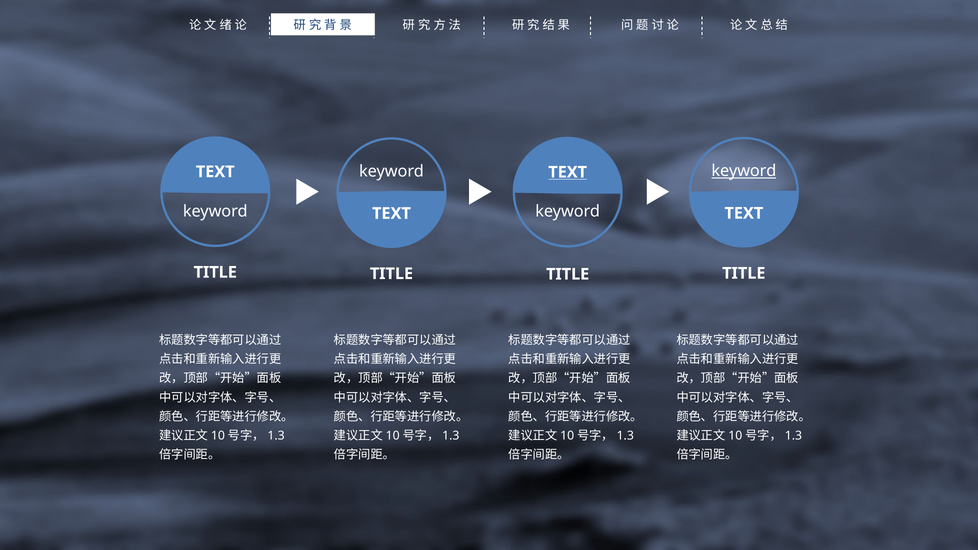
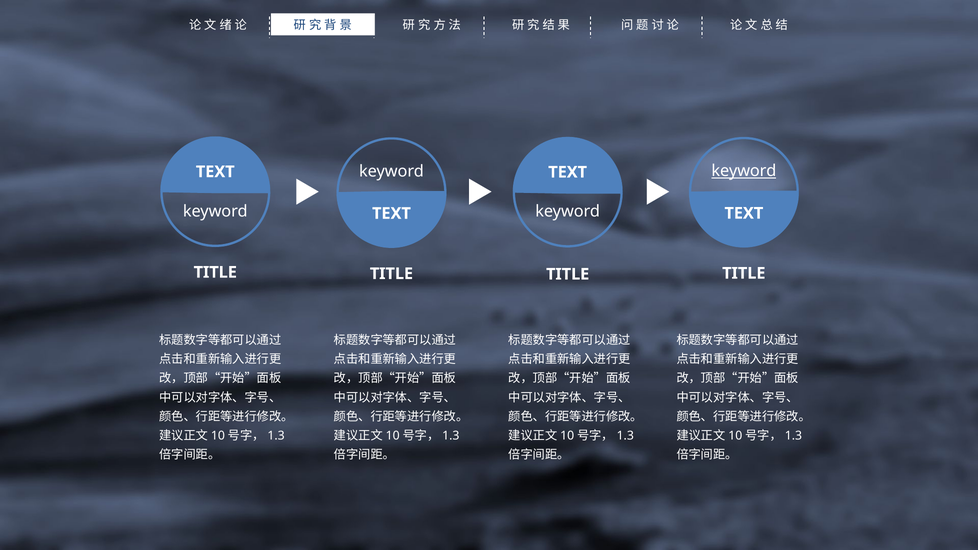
TEXT at (568, 172) underline: present -> none
